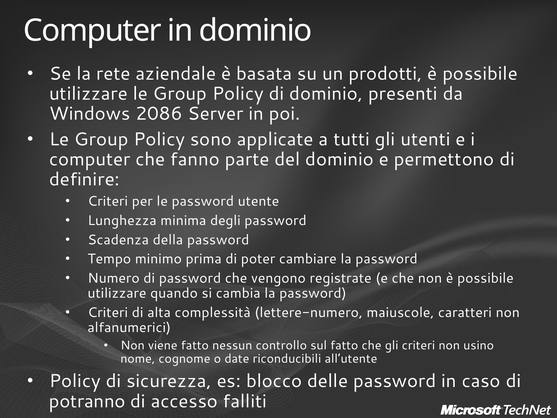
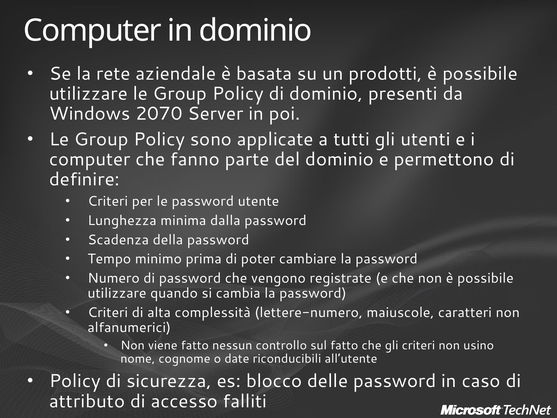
2086: 2086 -> 2070
degli: degli -> dalla
potranno: potranno -> attributo
